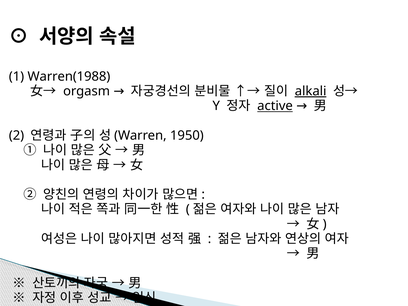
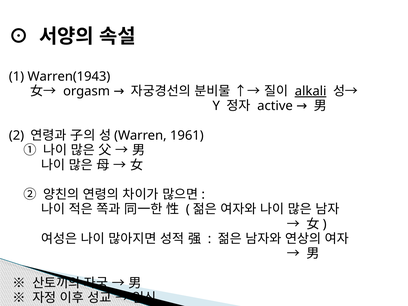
Warren(1988: Warren(1988 -> Warren(1943
active underline: present -> none
1950: 1950 -> 1961
